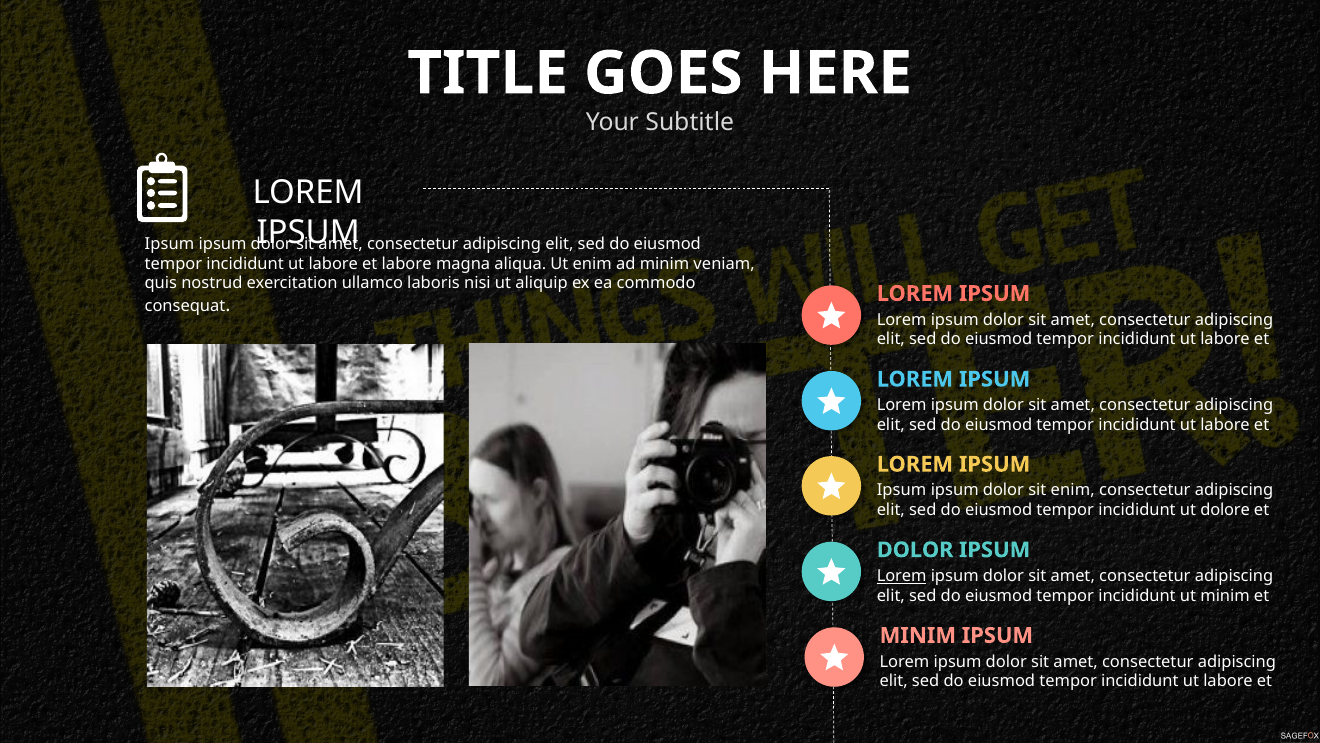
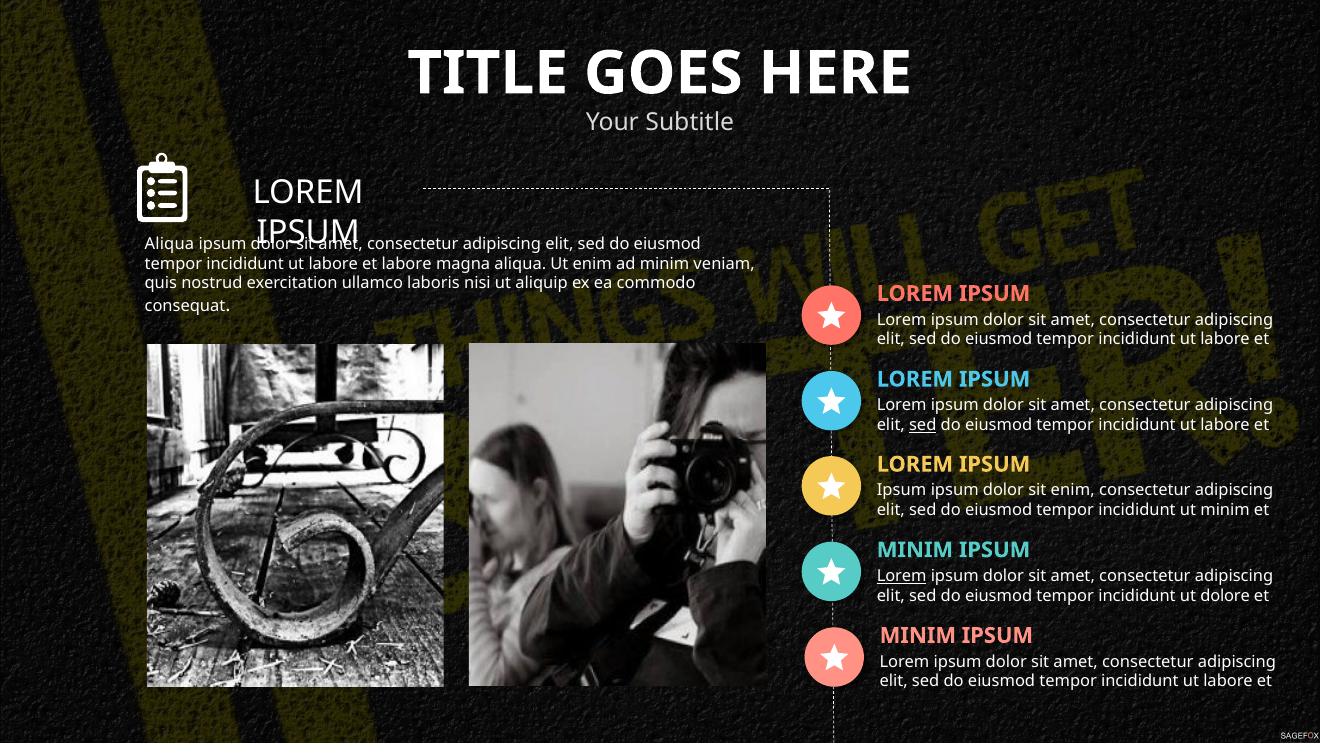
Ipsum at (169, 244): Ipsum -> Aliqua
sed at (923, 425) underline: none -> present
ut dolore: dolore -> minim
DOLOR at (915, 550): DOLOR -> MINIM
ut minim: minim -> dolore
